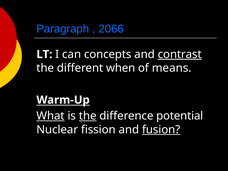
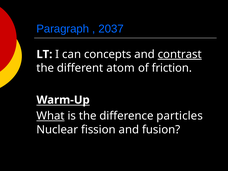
2066: 2066 -> 2037
when: when -> atom
means: means -> friction
the at (88, 116) underline: present -> none
potential: potential -> particles
fusion underline: present -> none
